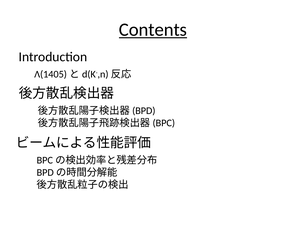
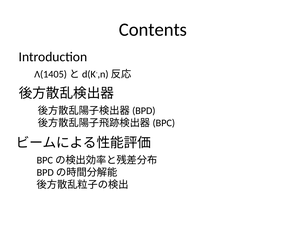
Contents underline: present -> none
